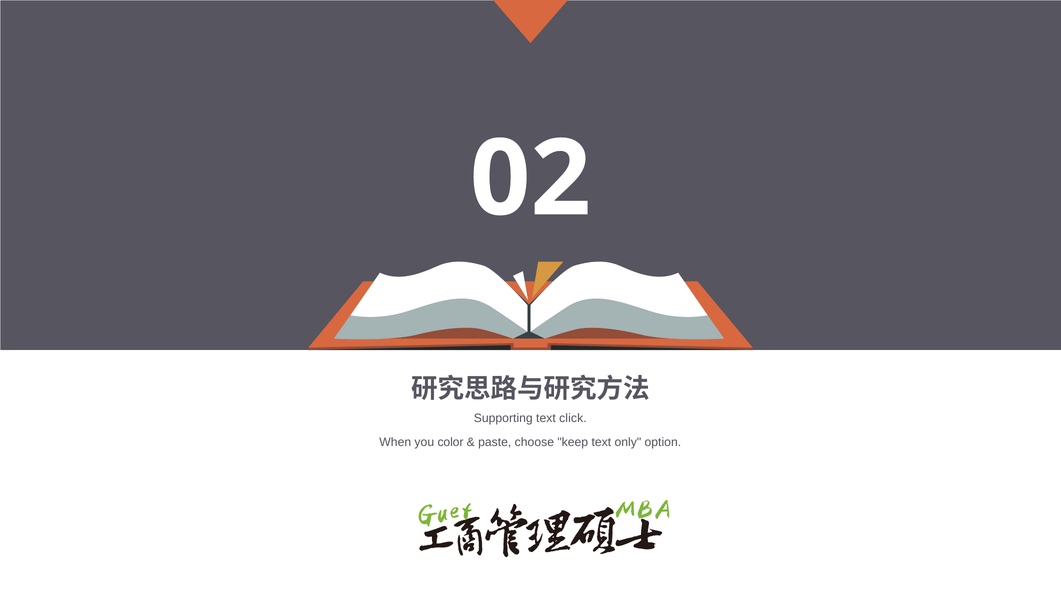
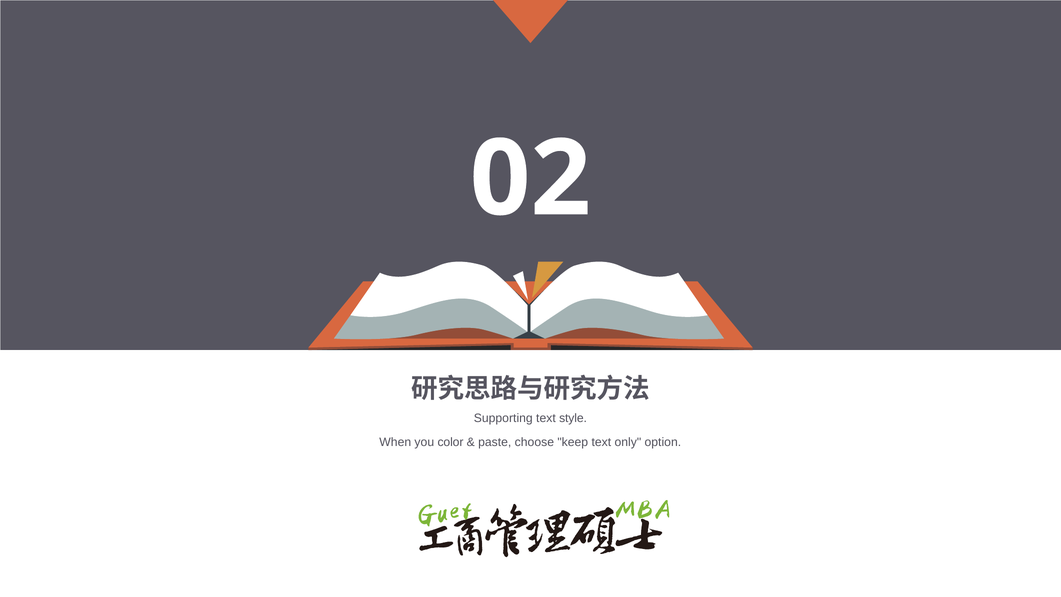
click: click -> style
